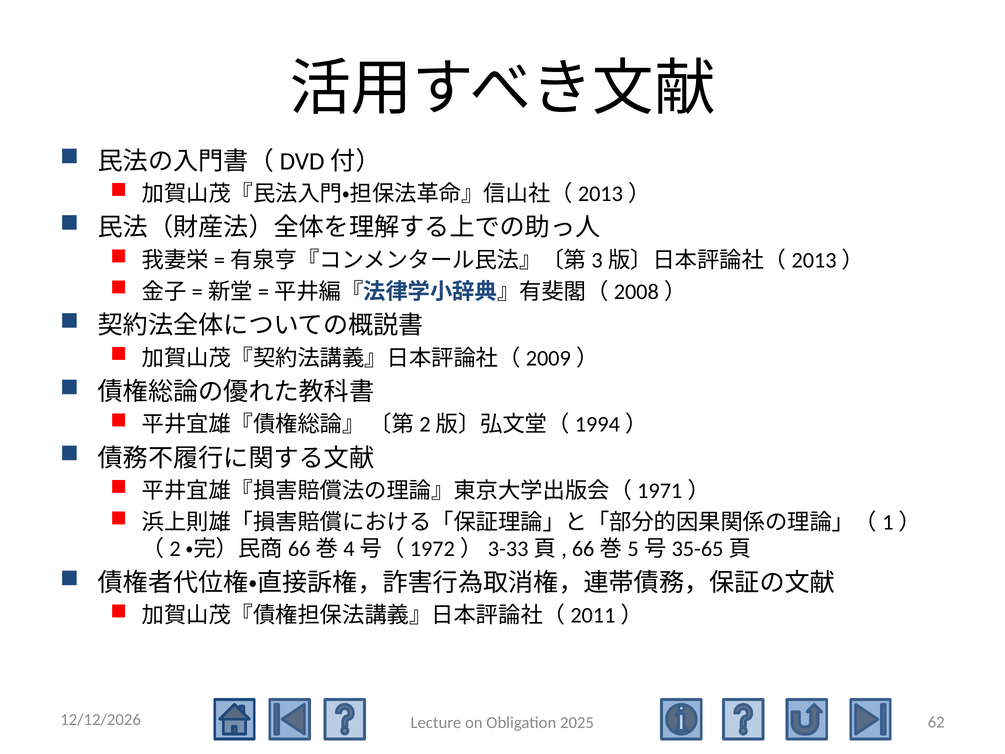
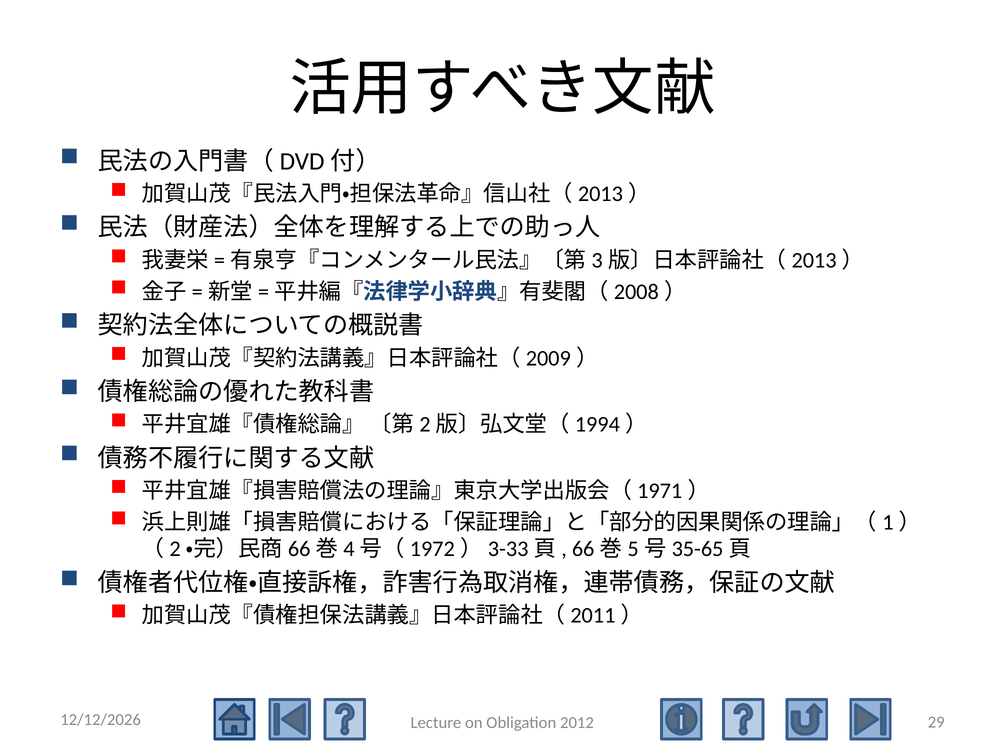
62: 62 -> 29
2025: 2025 -> 2012
